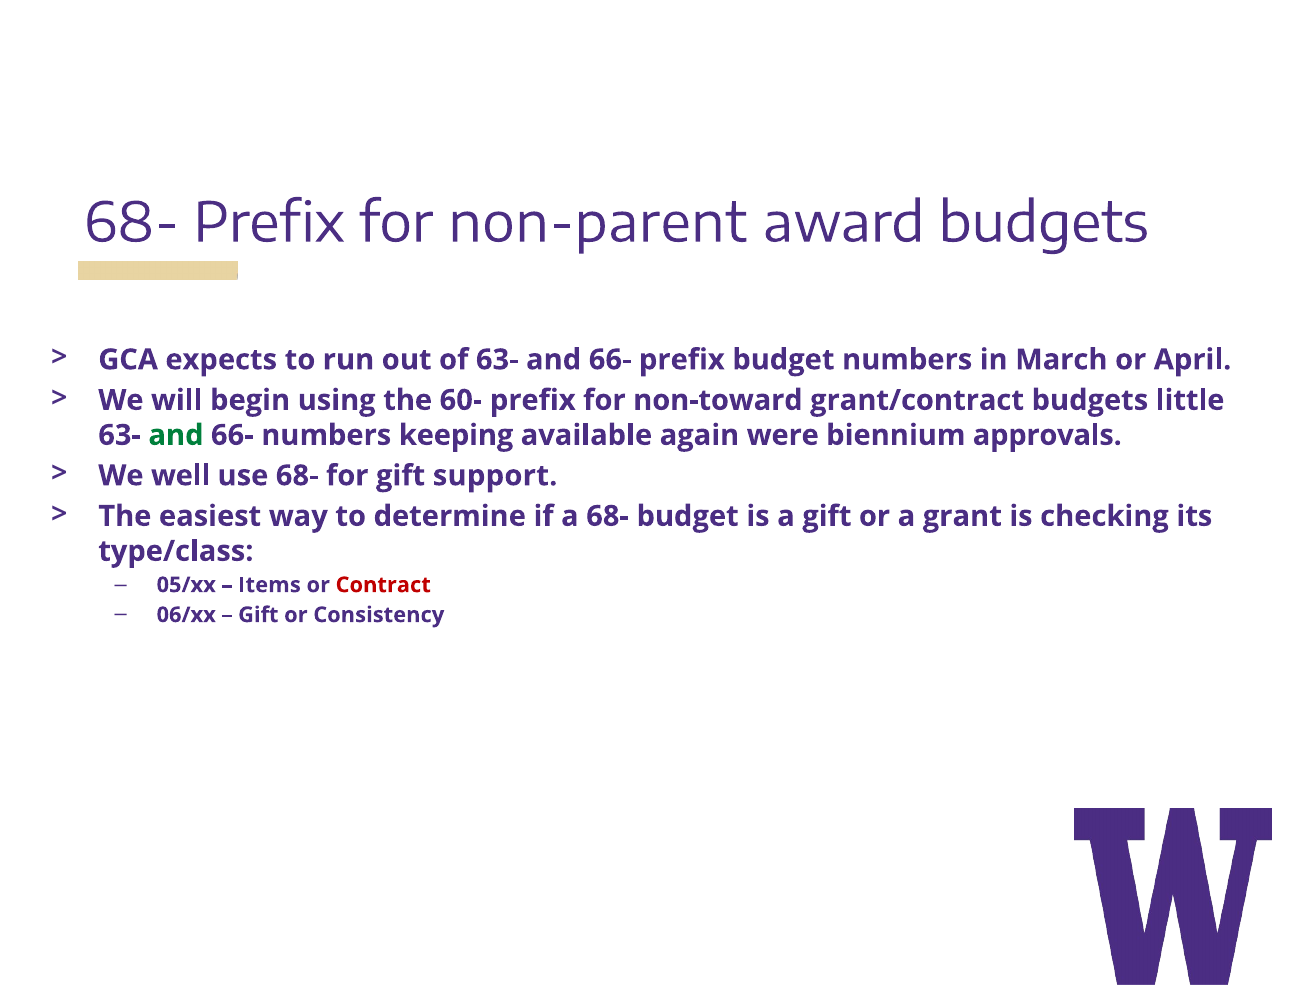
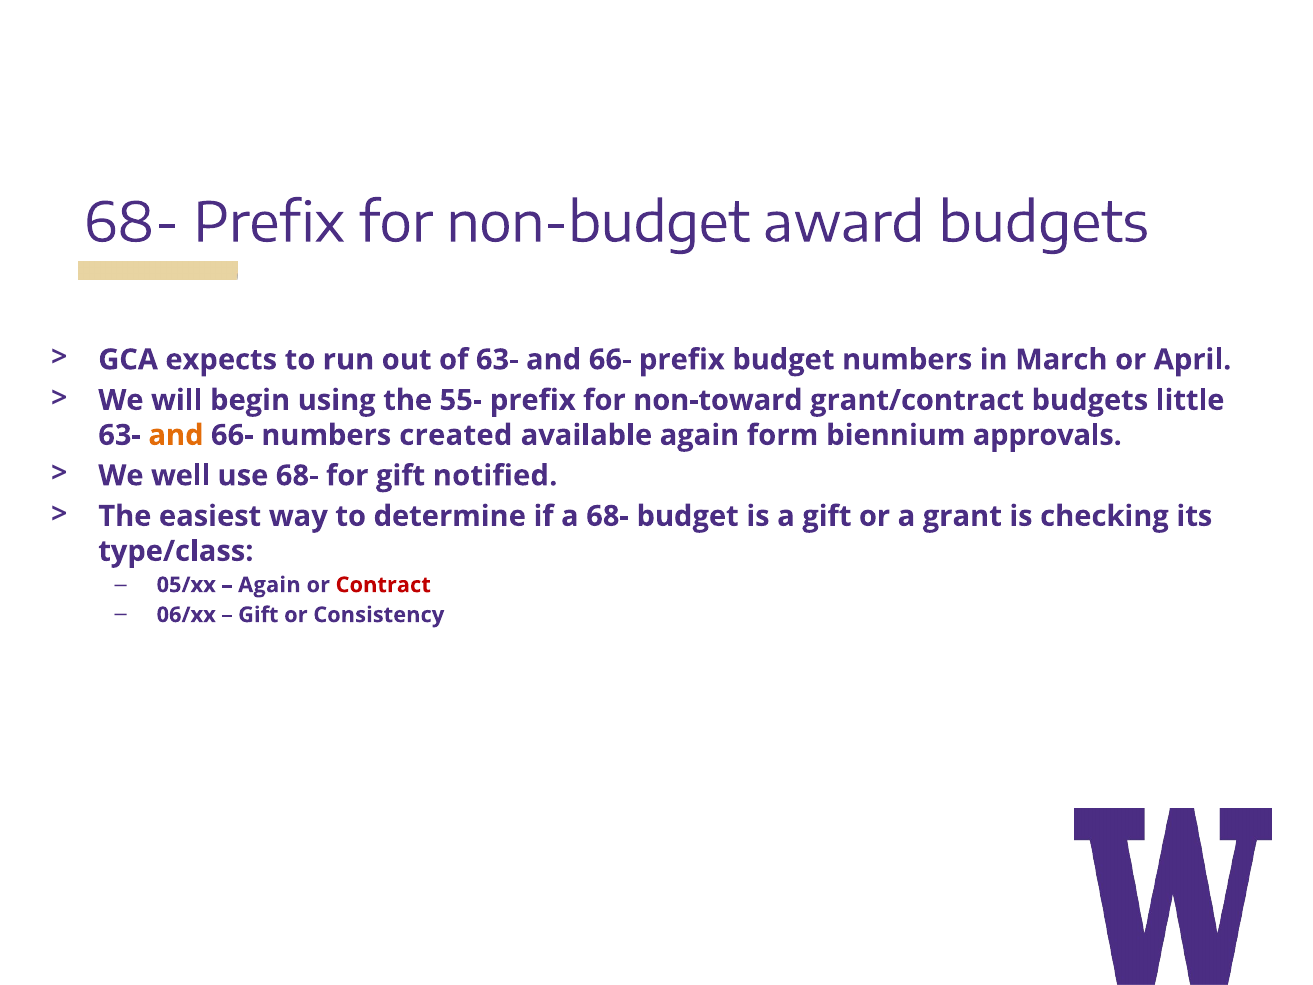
non-parent: non-parent -> non-budget
60-: 60- -> 55-
and at (176, 435) colour: green -> orange
keeping: keeping -> created
were: were -> form
support: support -> notified
Items at (269, 585): Items -> Again
